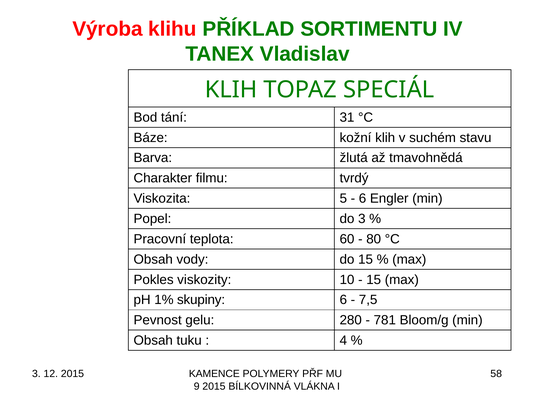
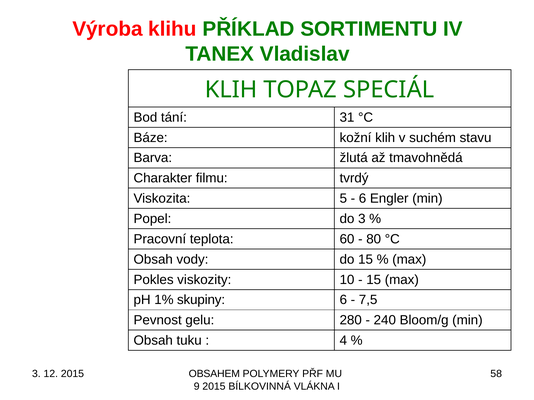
781: 781 -> 240
KAMENCE: KAMENCE -> OBSAHEM
